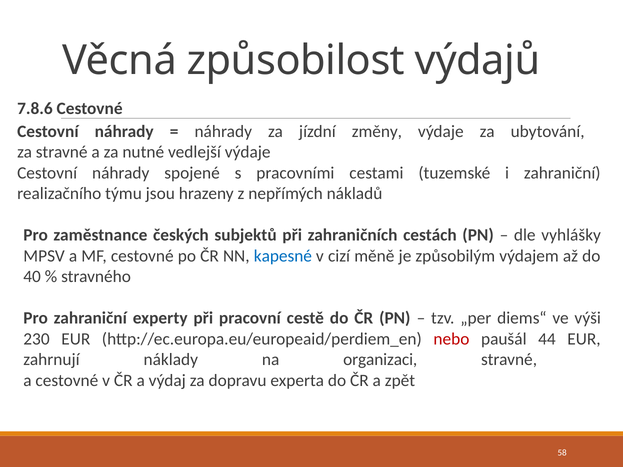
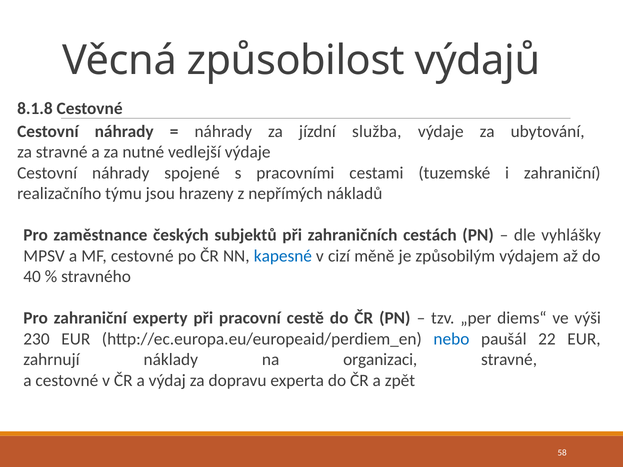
7.8.6: 7.8.6 -> 8.1.8
změny: změny -> služba
nebo colour: red -> blue
44: 44 -> 22
